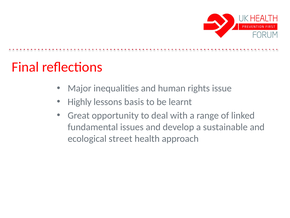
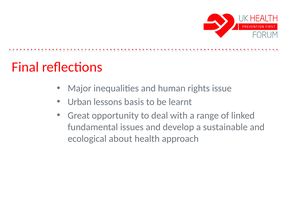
Highly: Highly -> Urban
street: street -> about
